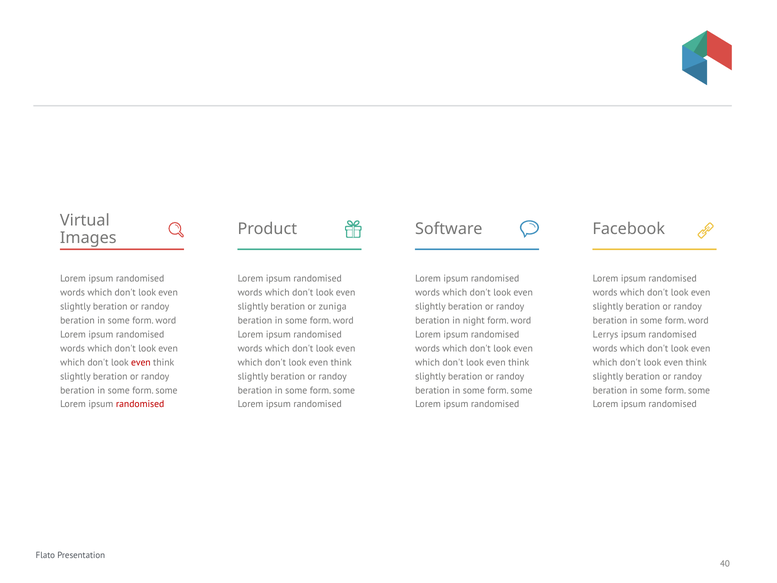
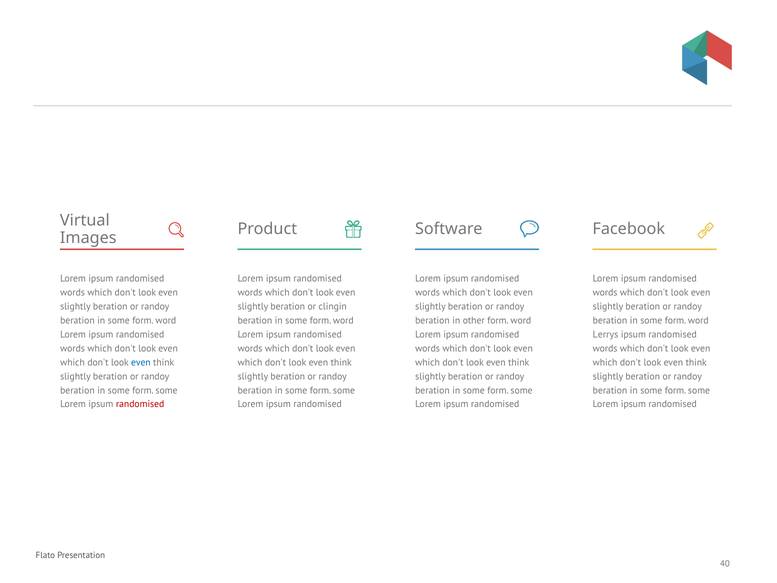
zuniga: zuniga -> clingin
night: night -> other
even at (141, 362) colour: red -> blue
